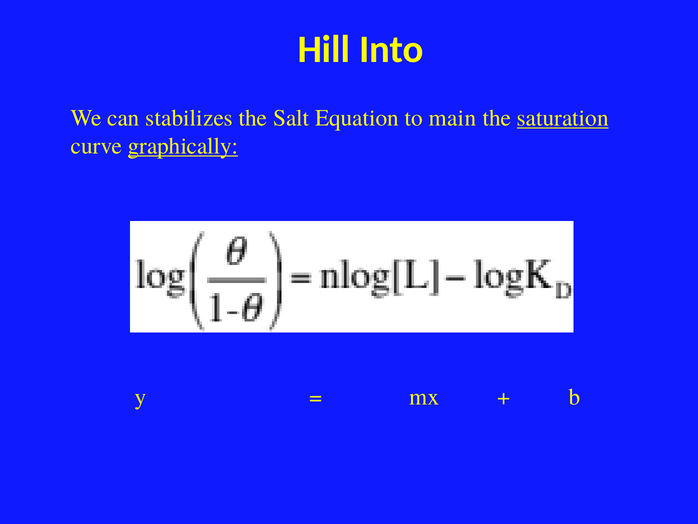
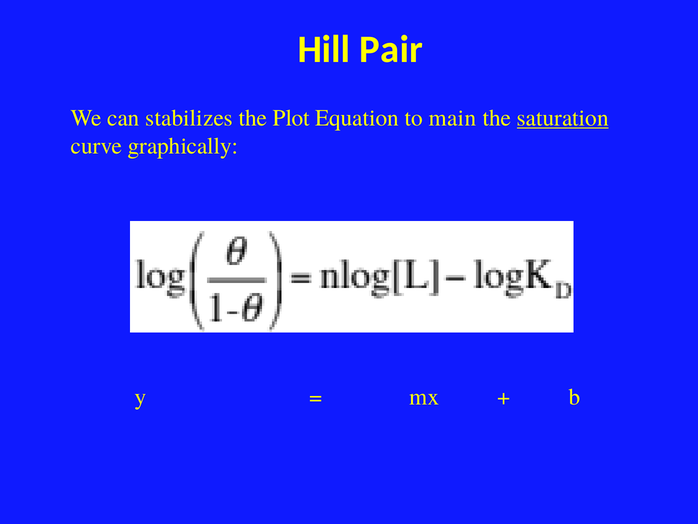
Into: Into -> Pair
Salt: Salt -> Plot
graphically underline: present -> none
